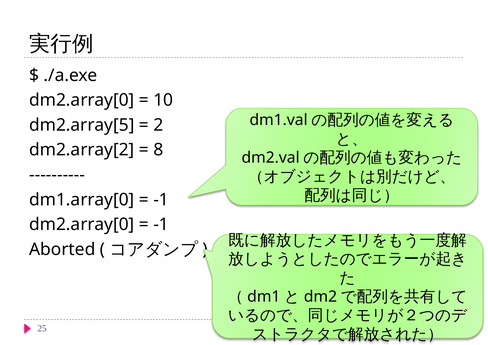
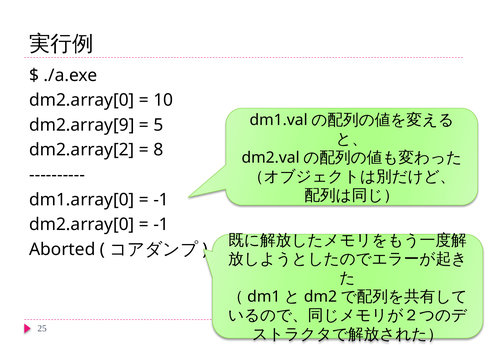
dm2.array[5: dm2.array[5 -> dm2.array[9
2: 2 -> 5
